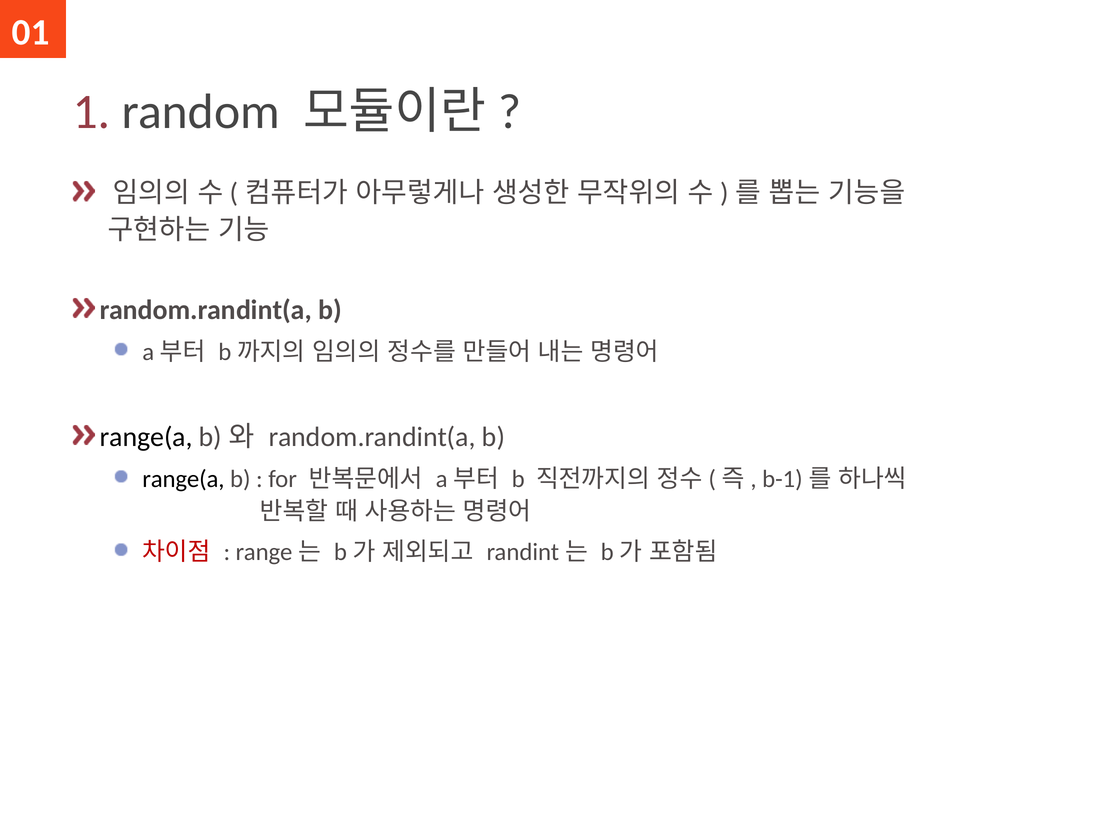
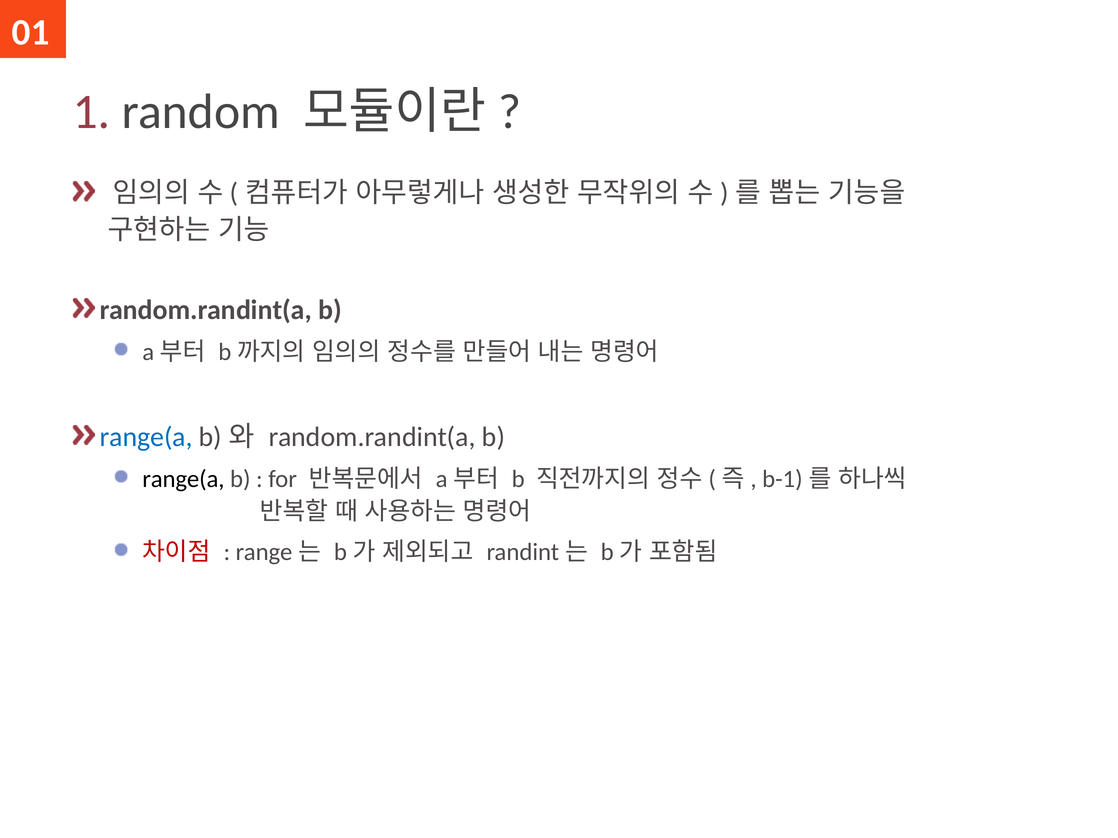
range(a at (146, 437) colour: black -> blue
